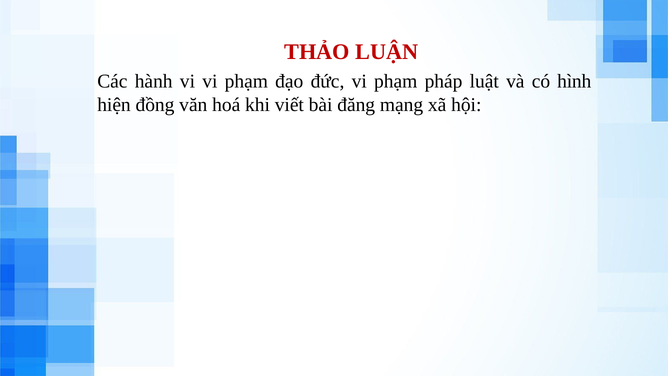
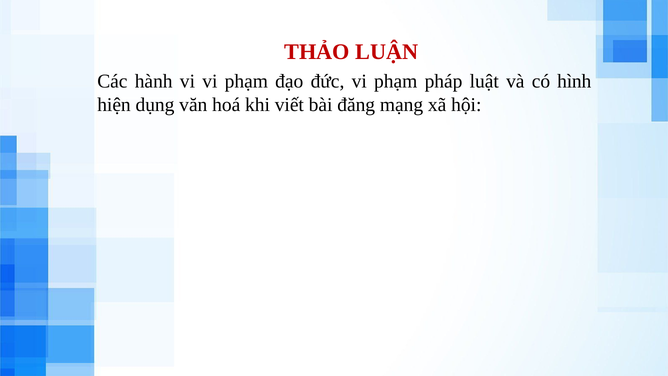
đồng: đồng -> dụng
